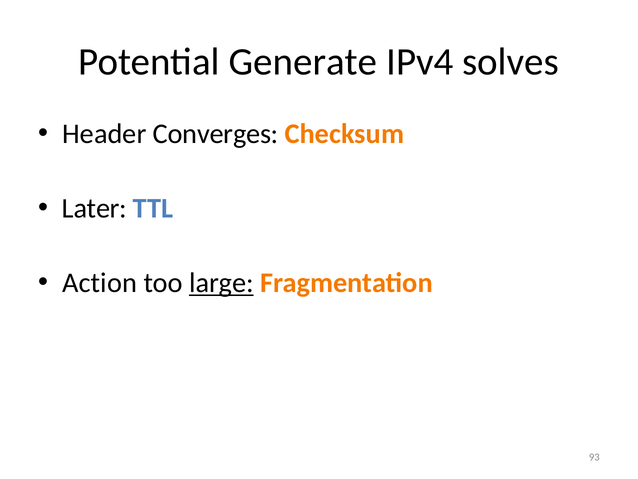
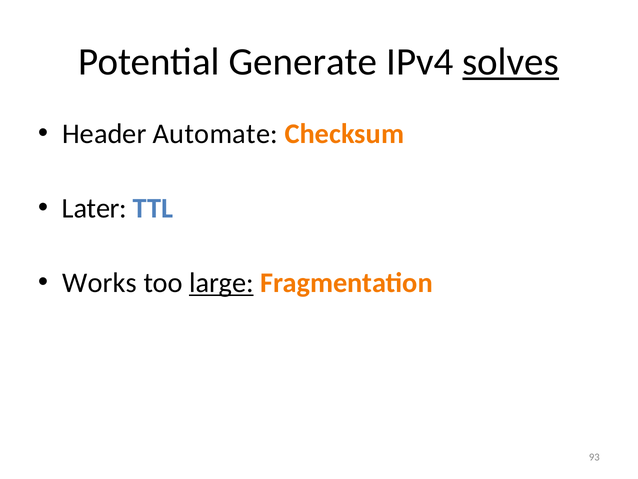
solves underline: none -> present
Converges: Converges -> Automate
Action: Action -> Works
